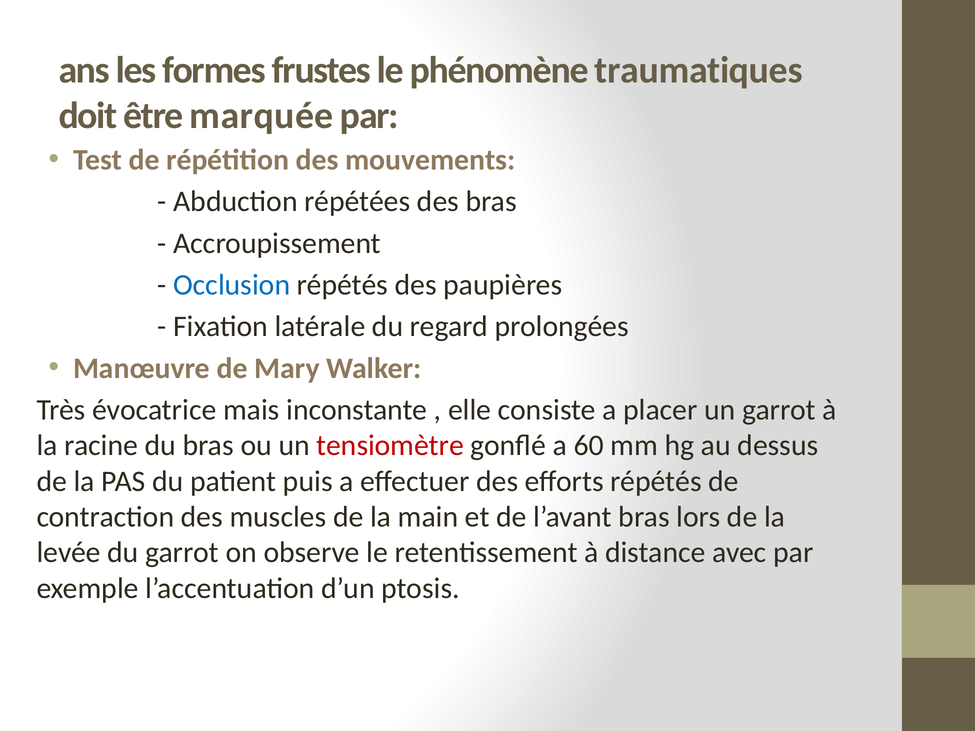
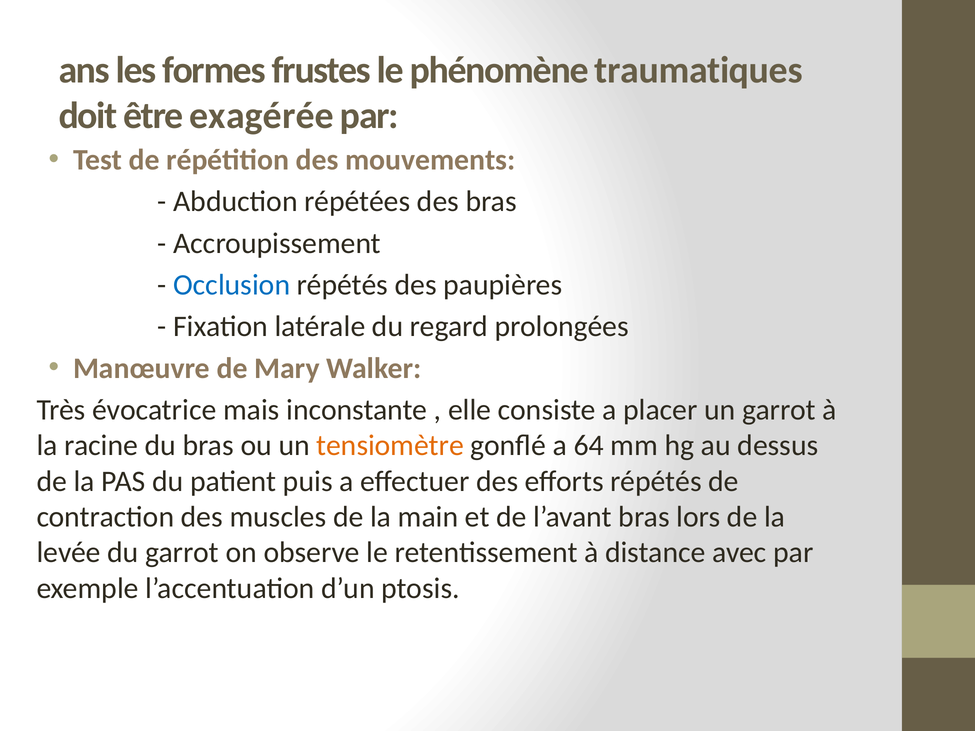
marquée: marquée -> exagérée
tensiomètre colour: red -> orange
60: 60 -> 64
